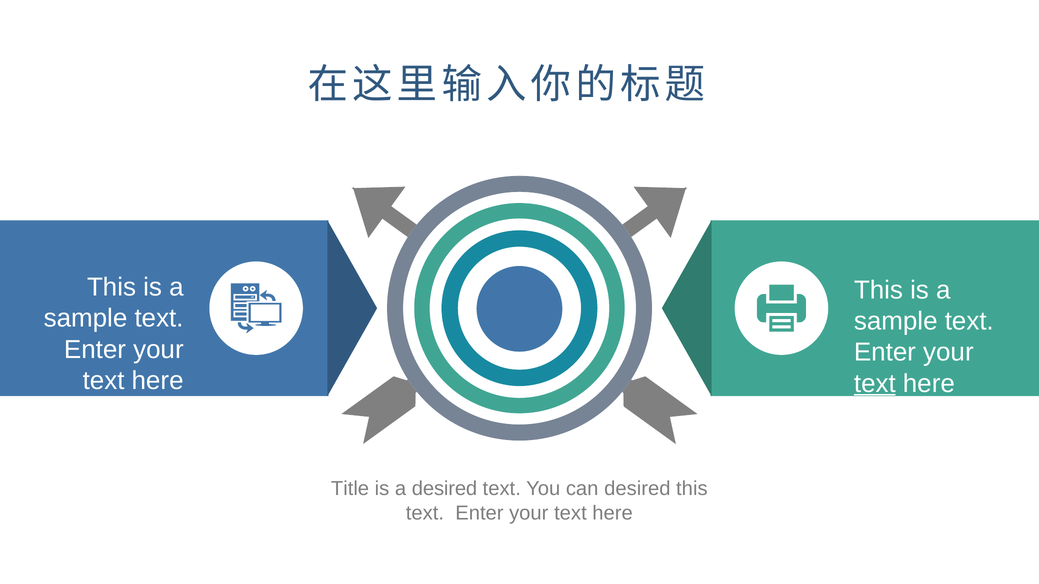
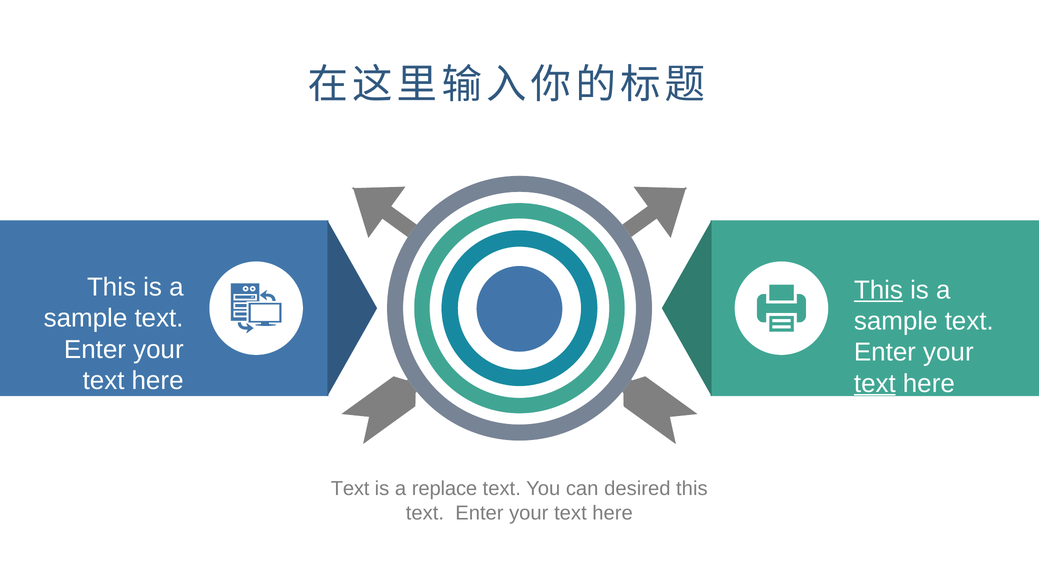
This at (878, 290) underline: none -> present
Title at (350, 489): Title -> Text
a desired: desired -> replace
